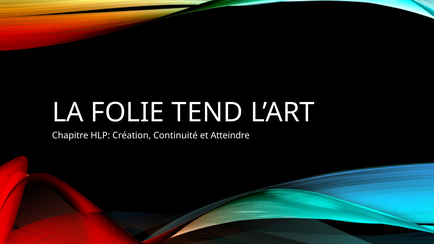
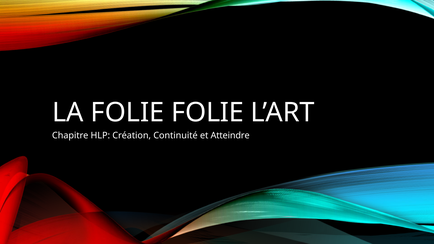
FOLIE TEND: TEND -> FOLIE
